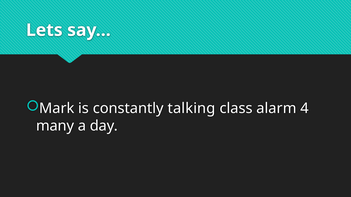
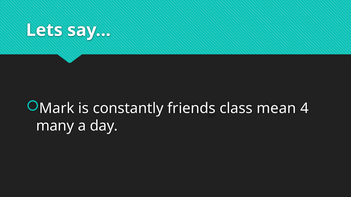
talking: talking -> friends
alarm: alarm -> mean
